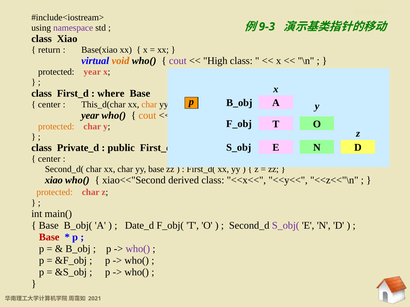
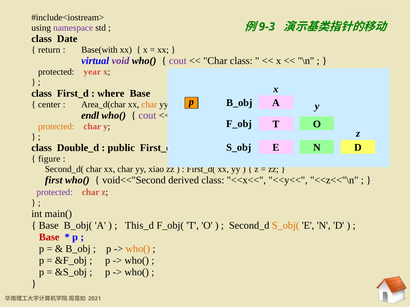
class Xiao: Xiao -> Date
Base(xiao: Base(xiao -> Base(with
void colour: orange -> purple
High at (215, 61): High -> Char
This_d(char: This_d(char -> Area_d(char
year at (90, 116): year -> endl
cout at (147, 116) colour: orange -> purple
Private_d: Private_d -> Double_d
center at (49, 159): center -> figure
yy base: base -> xiao
xiao at (54, 180): xiao -> first
xiao<<"Second: xiao<<"Second -> void<<"Second
protected at (55, 193) colour: orange -> purple
Date_d: Date_d -> This_d
S_obj( colour: purple -> orange
who( at (138, 249) colour: purple -> orange
